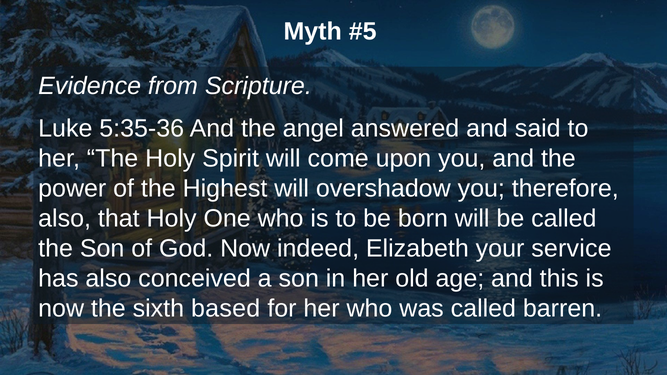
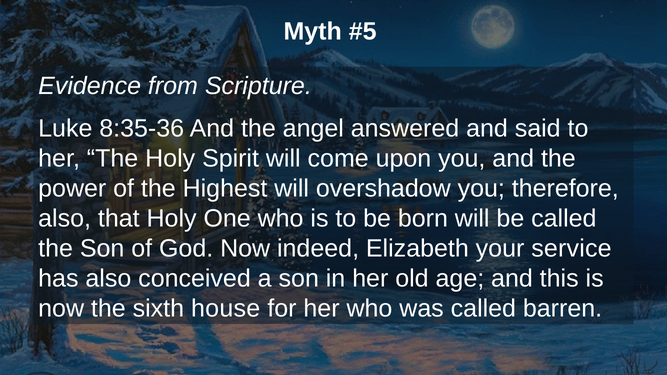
5:35-36: 5:35-36 -> 8:35-36
based: based -> house
